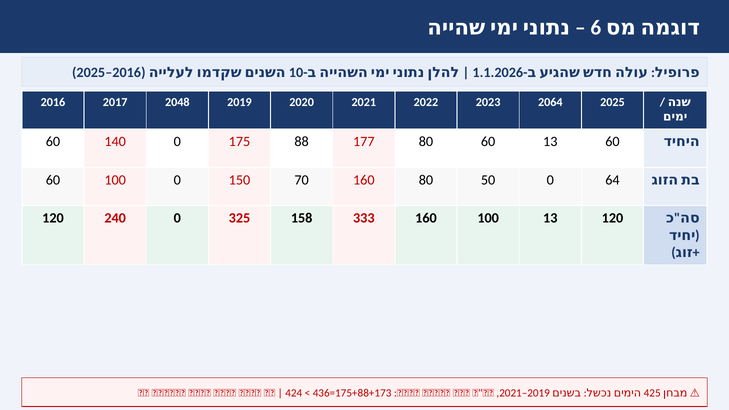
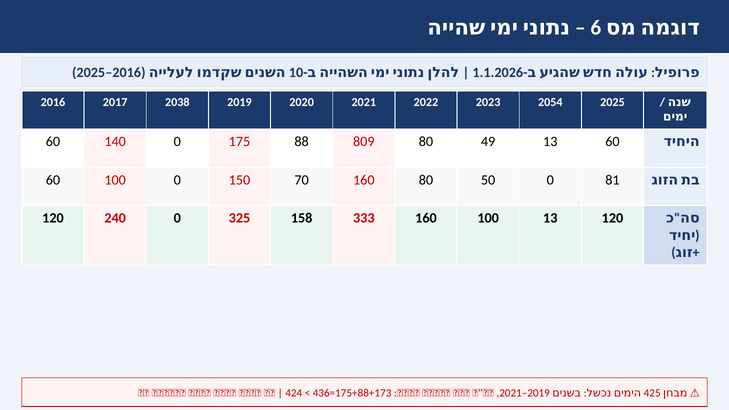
2048: 2048 -> 2038
2064: 2064 -> 2054
177: 177 -> 809
80 60: 60 -> 49
64: 64 -> 81
